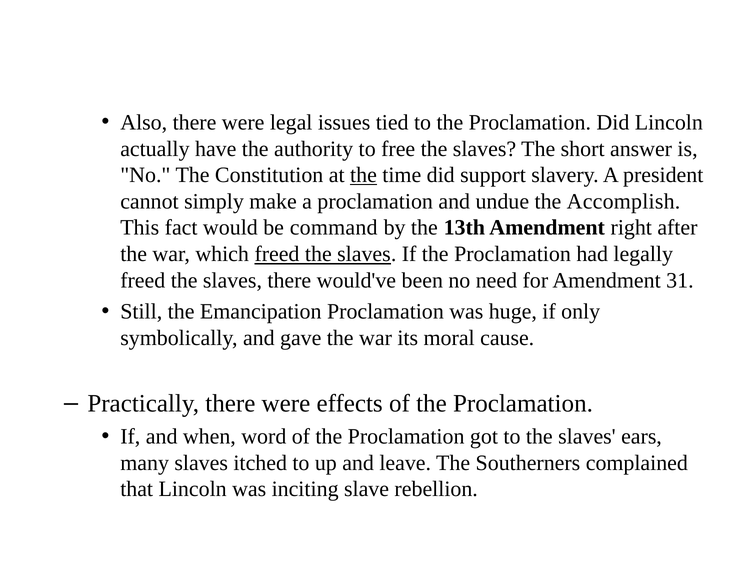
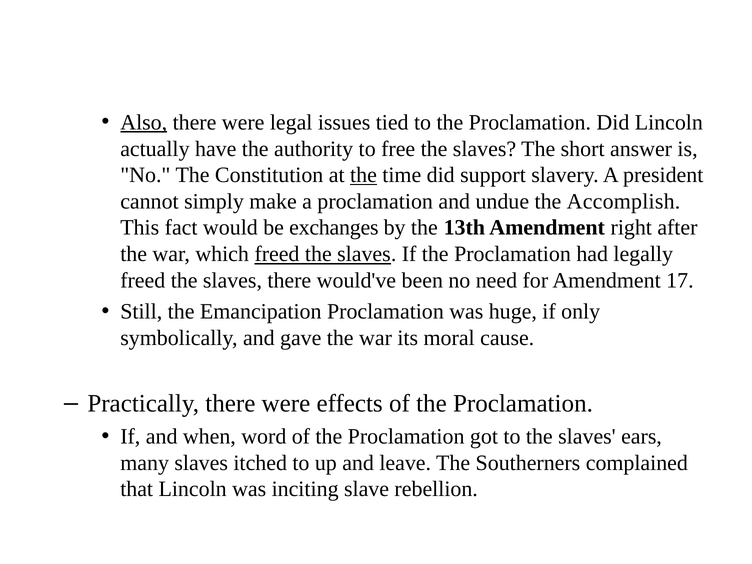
Also underline: none -> present
command: command -> exchanges
31: 31 -> 17
